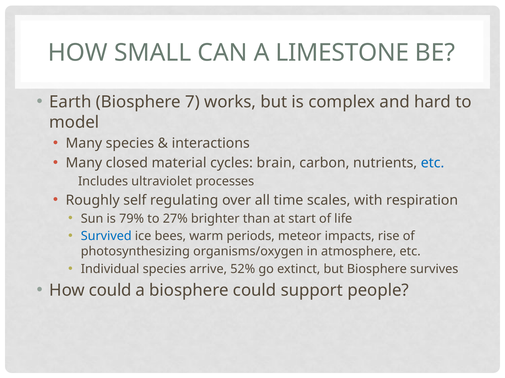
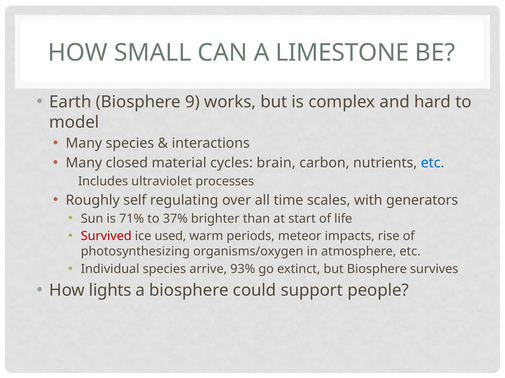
7: 7 -> 9
respiration: respiration -> generators
79%: 79% -> 71%
27%: 27% -> 37%
Survived colour: blue -> red
bees: bees -> used
52%: 52% -> 93%
How could: could -> lights
